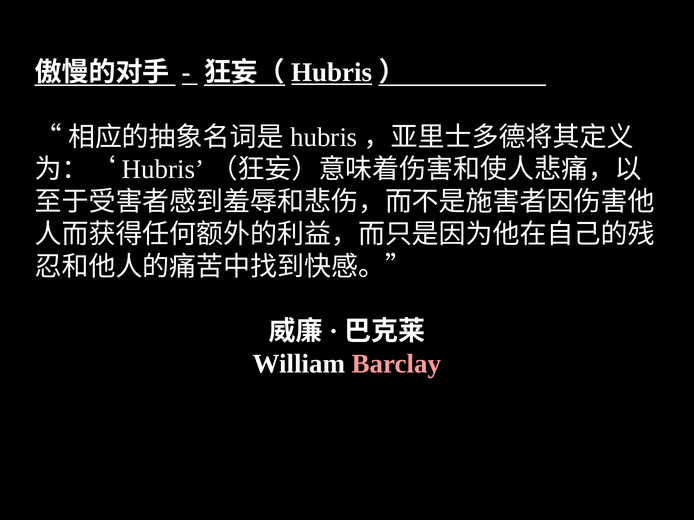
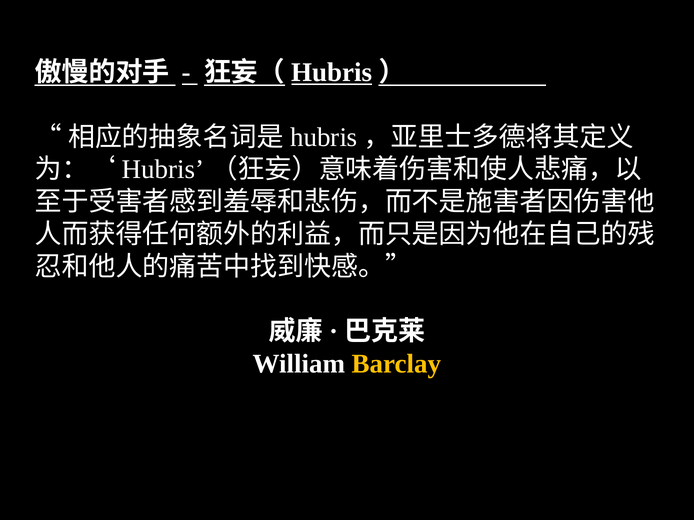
Barclay colour: pink -> yellow
